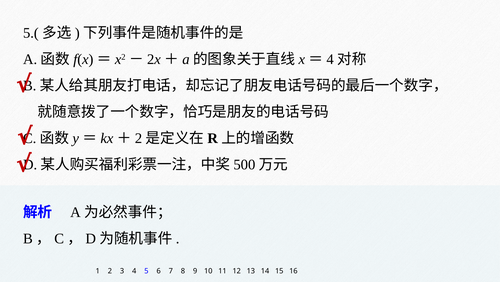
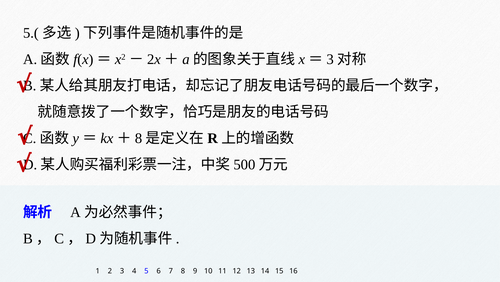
4 at (330, 59): 4 -> 3
2 at (139, 138): 2 -> 8
